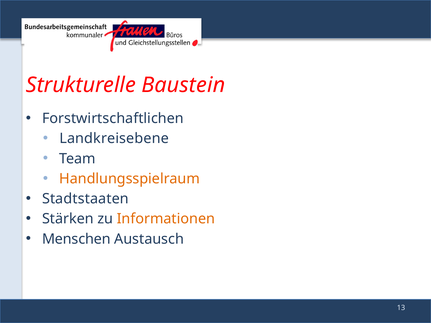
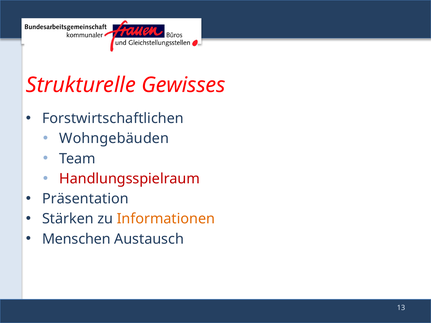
Baustein: Baustein -> Gewisses
Landkreisebene: Landkreisebene -> Wohngebäuden
Handlungsspielraum colour: orange -> red
Stadtstaaten: Stadtstaaten -> Präsentation
